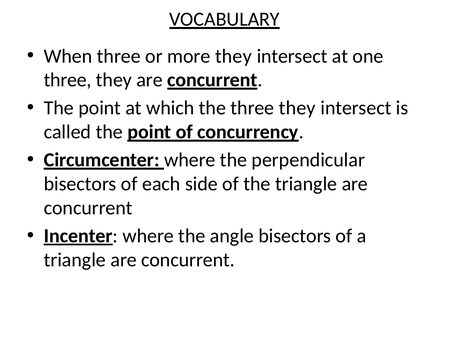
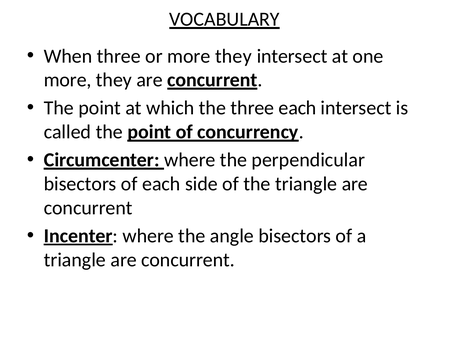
three at (68, 80): three -> more
the three they: they -> each
